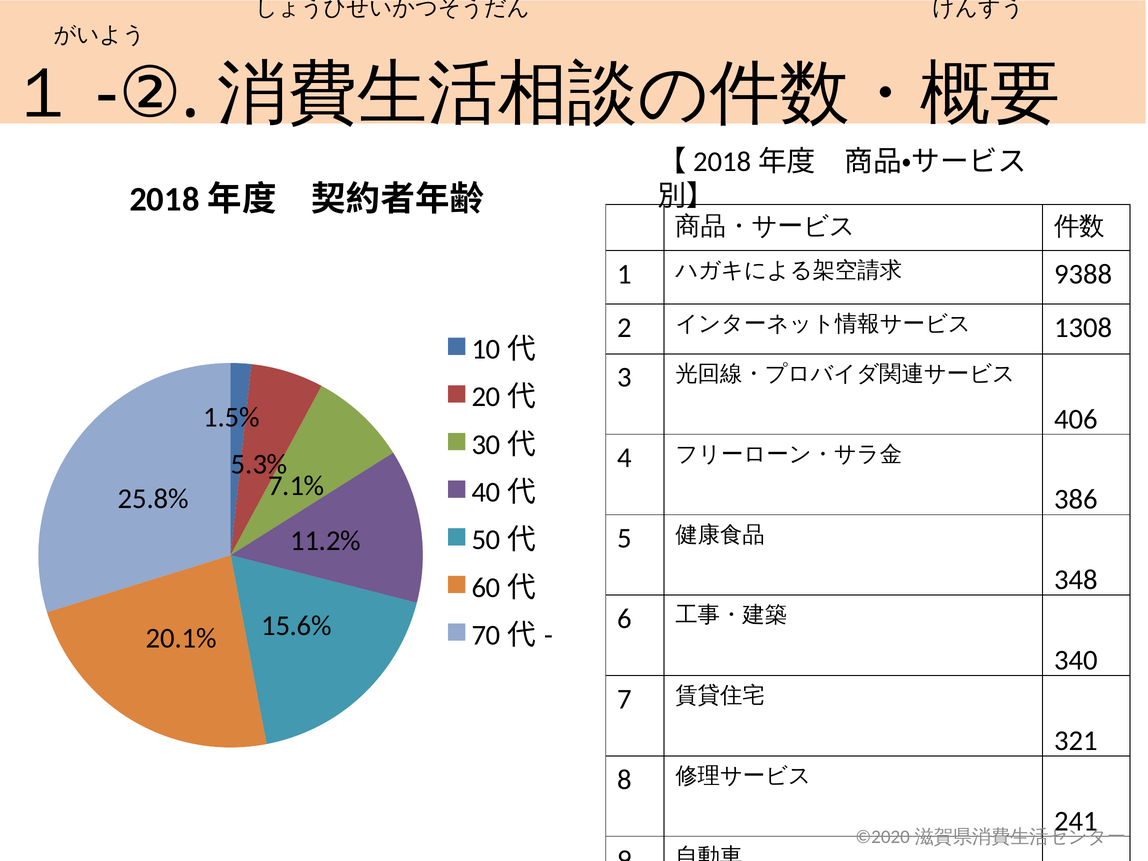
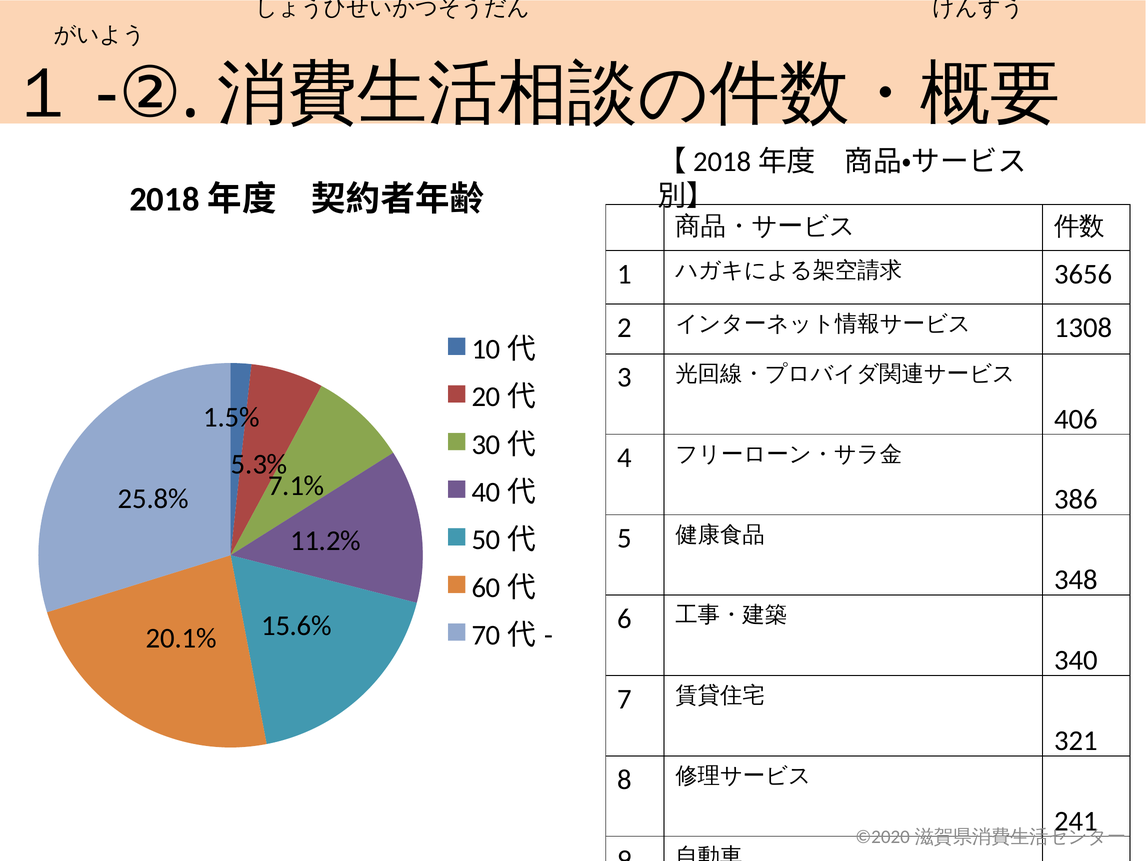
9388: 9388 -> 3656
